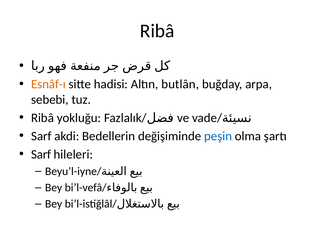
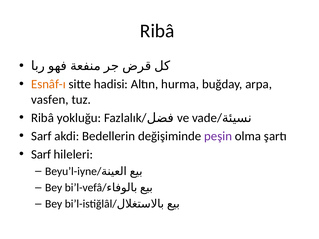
butlân: butlân -> hurma
sebebi: sebebi -> vasfen
peşin colour: blue -> purple
